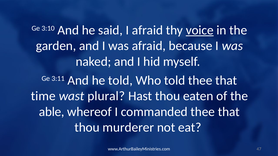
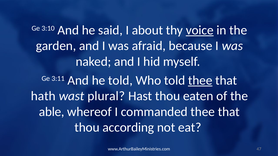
I afraid: afraid -> about
thee at (200, 81) underline: none -> present
time: time -> hath
murderer: murderer -> according
